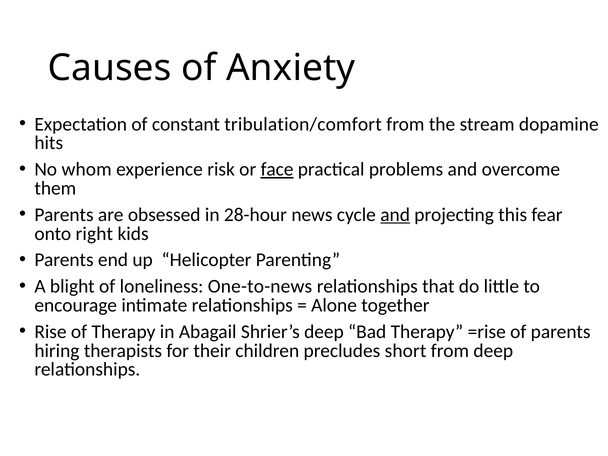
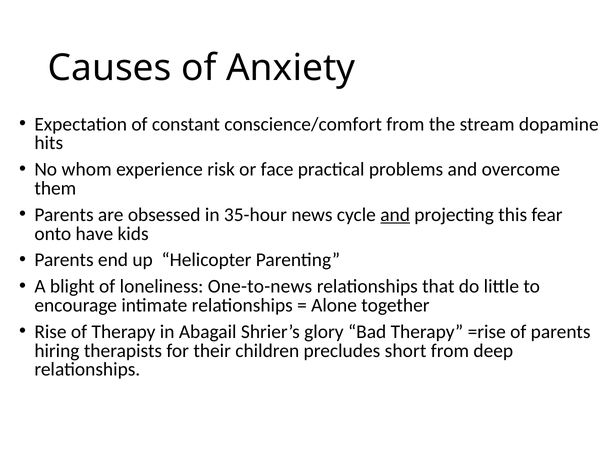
tribulation/comfort: tribulation/comfort -> conscience/comfort
face underline: present -> none
28-hour: 28-hour -> 35-hour
right: right -> have
Shrier’s deep: deep -> glory
